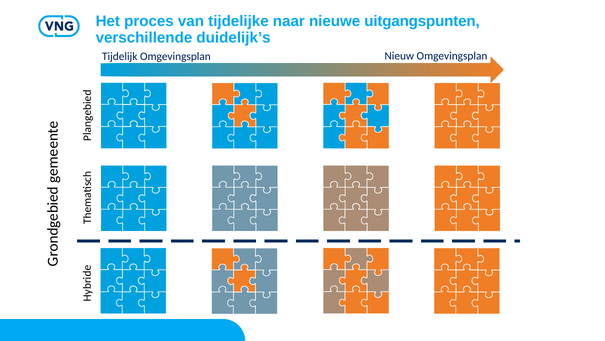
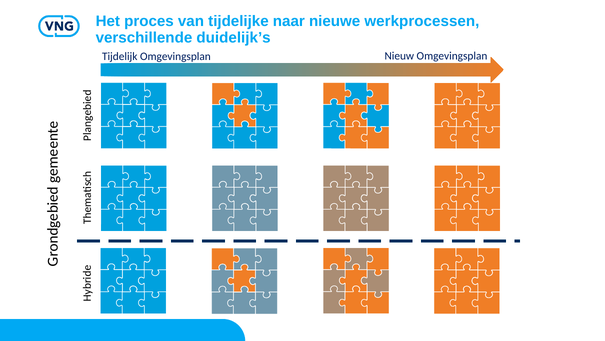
uitgangspunten: uitgangspunten -> werkprocessen
